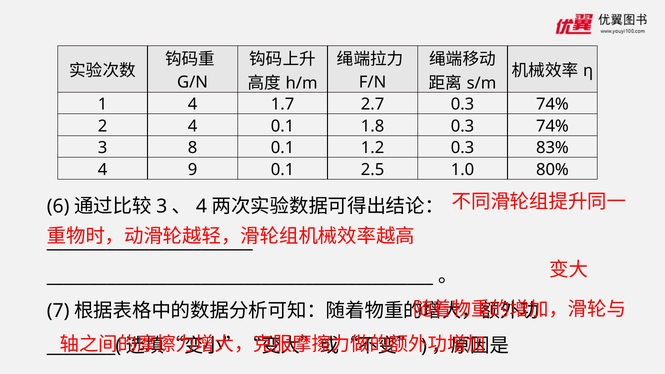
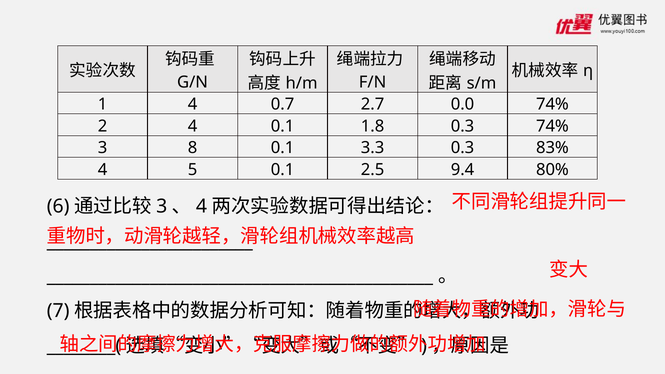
1.7: 1.7 -> 0.7
2.7 0.3: 0.3 -> 0.0
1.2: 1.2 -> 3.3
9: 9 -> 5
1.0: 1.0 -> 9.4
